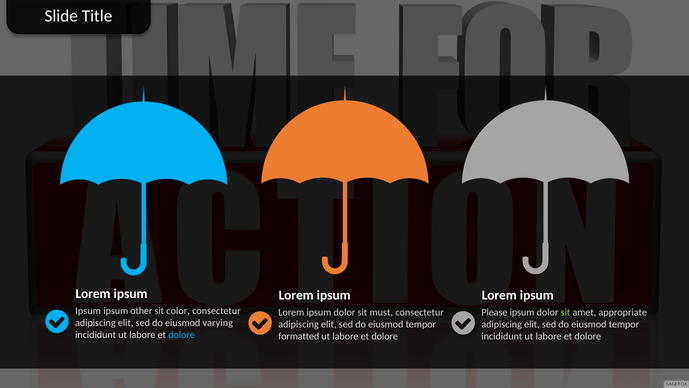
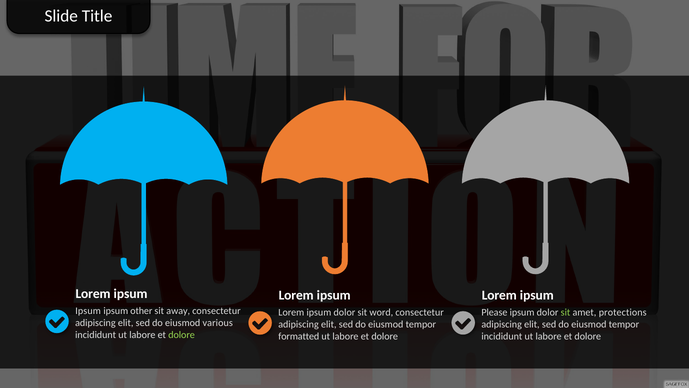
color: color -> away
appropriate: appropriate -> protections
must: must -> word
varying: varying -> various
dolore at (182, 335) colour: light blue -> light green
